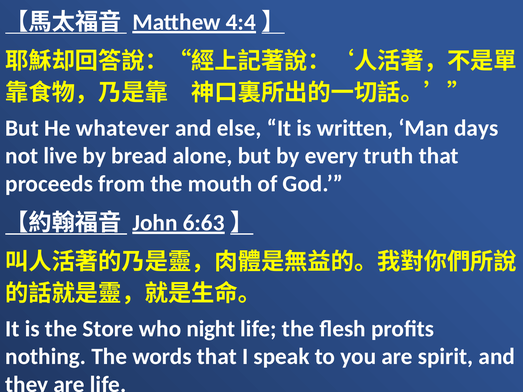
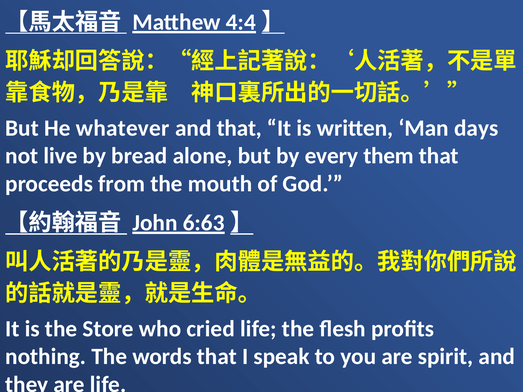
and else: else -> that
truth: truth -> them
night: night -> cried
